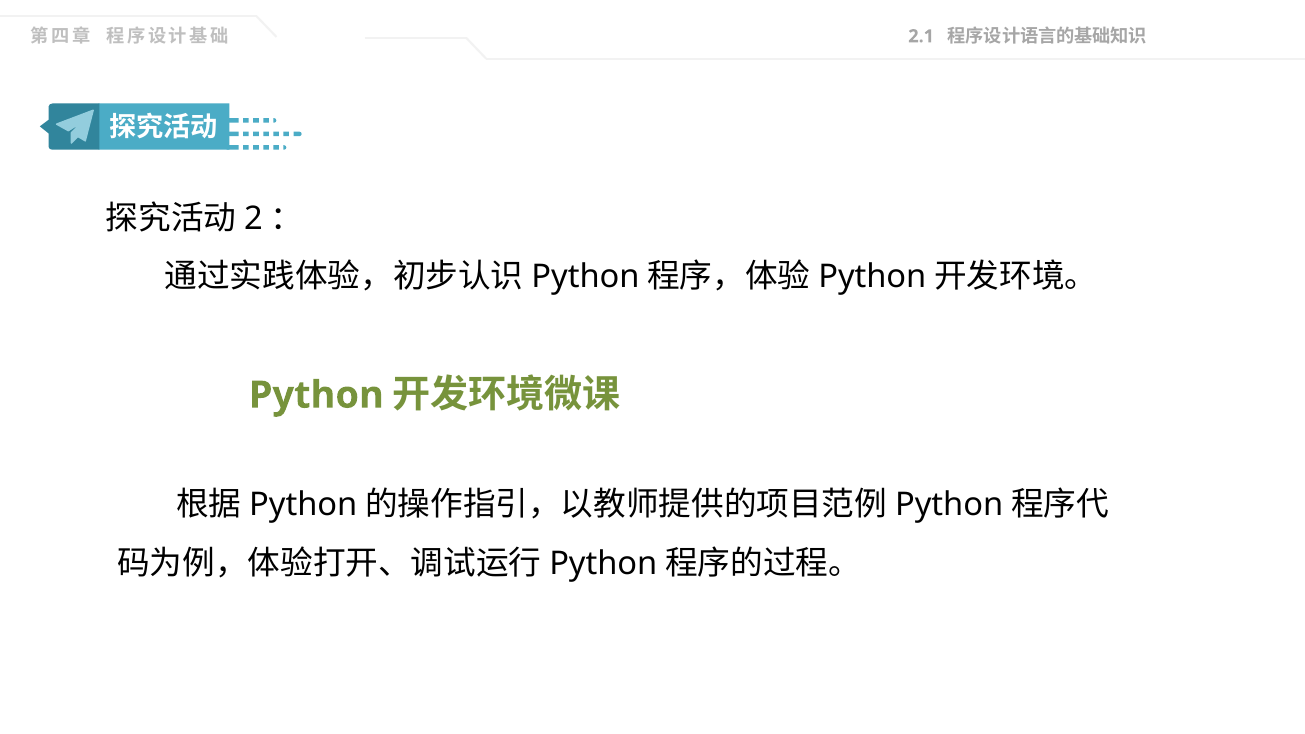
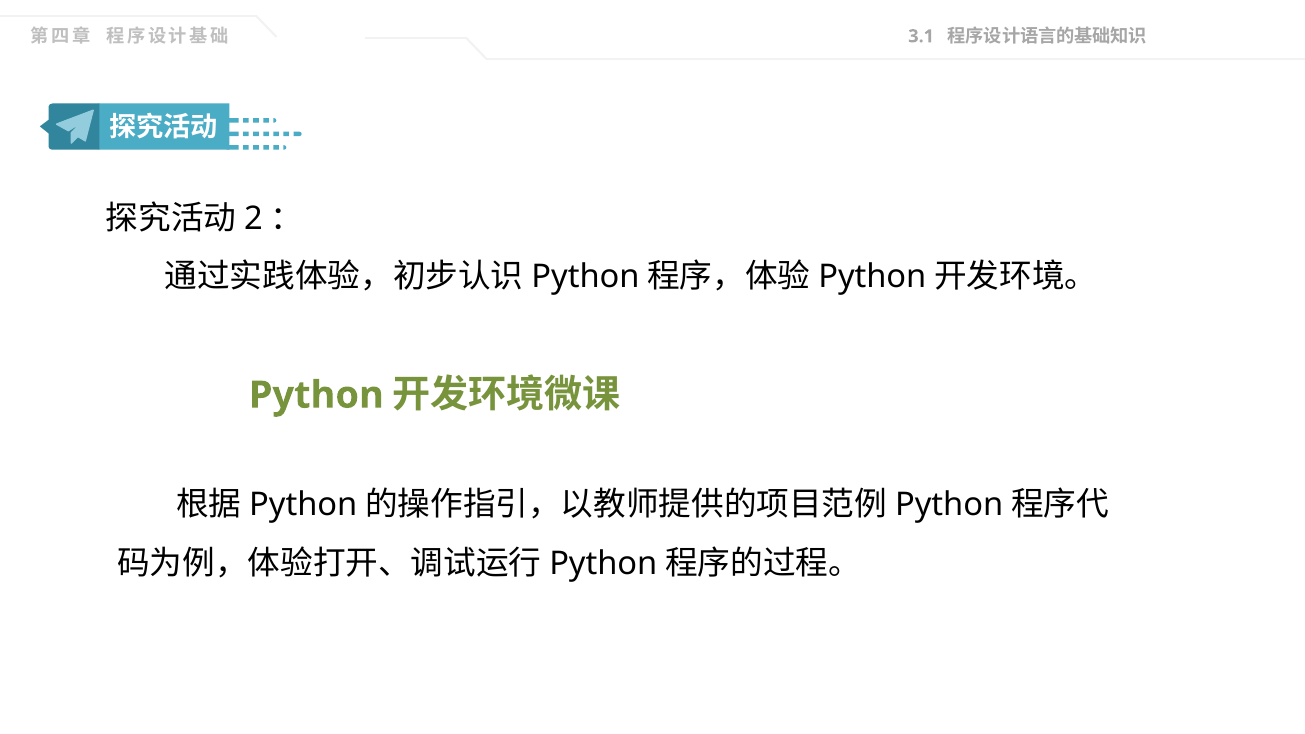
2.1: 2.1 -> 3.1
